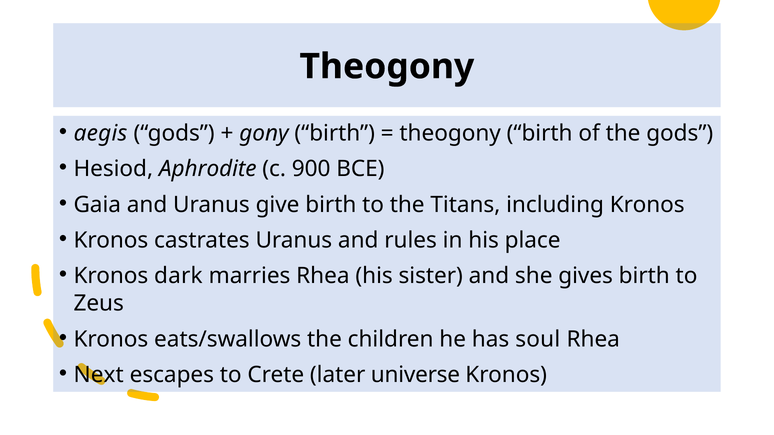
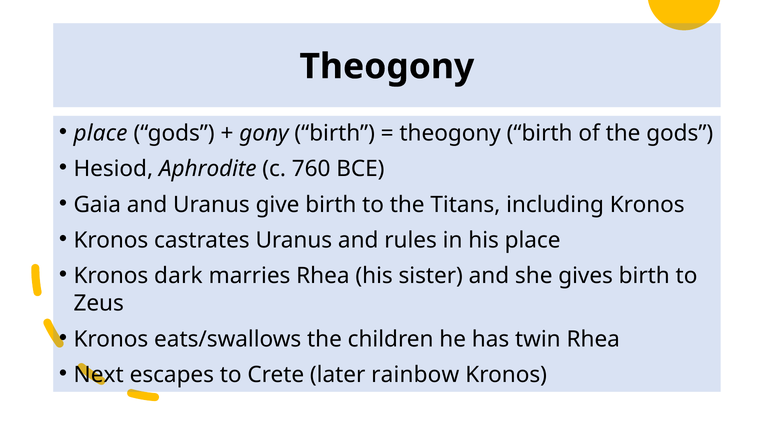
aegis at (100, 133): aegis -> place
900: 900 -> 760
soul: soul -> twin
universe: universe -> rainbow
